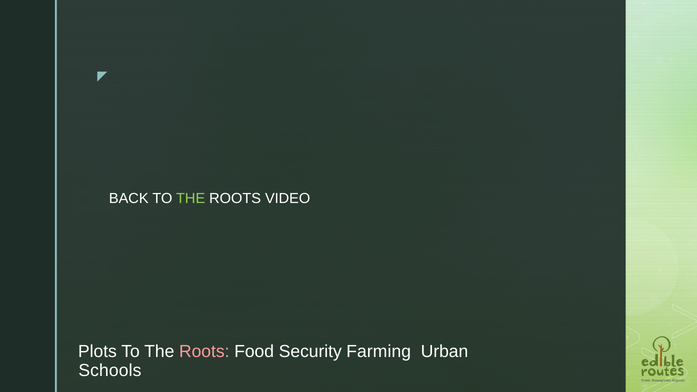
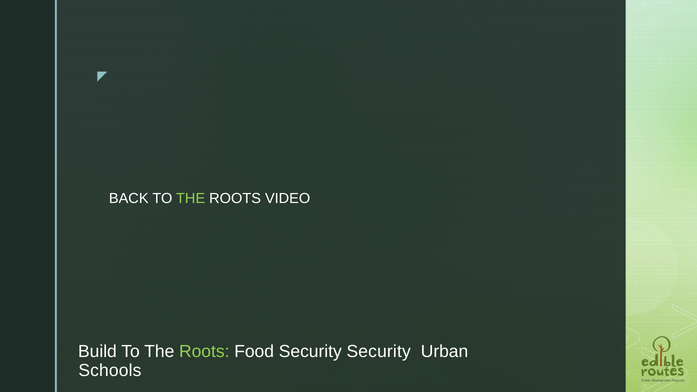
Plots: Plots -> Build
Roots at (204, 352) colour: pink -> light green
Security Farming: Farming -> Security
